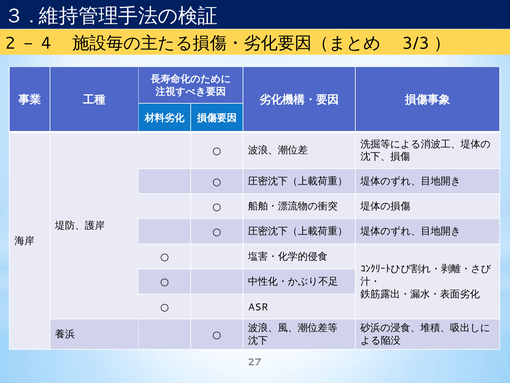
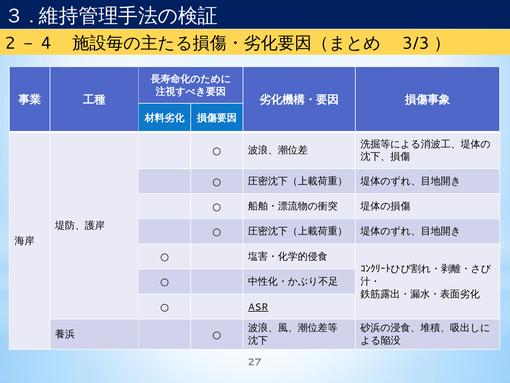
ASR underline: none -> present
